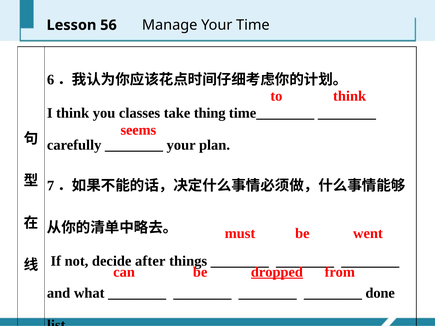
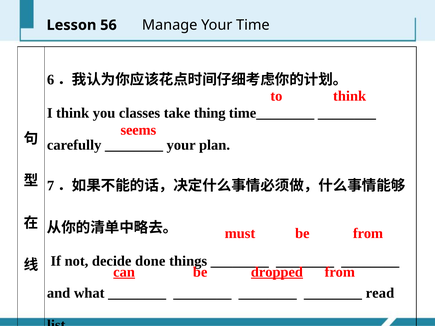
be went: went -> from
after: after -> done
can underline: none -> present
done: done -> read
